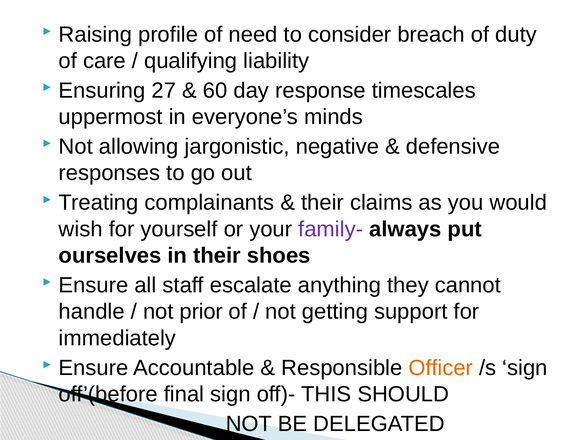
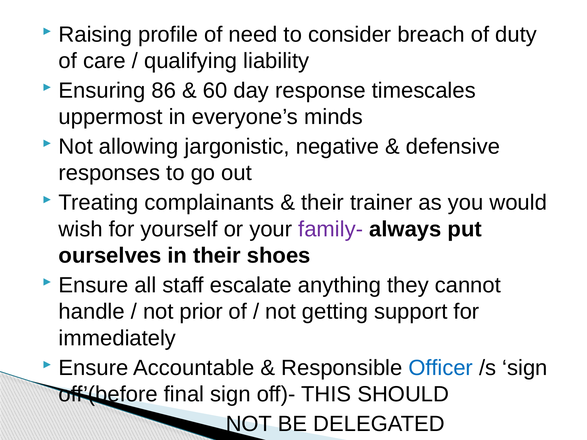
27: 27 -> 86
claims: claims -> trainer
Officer colour: orange -> blue
